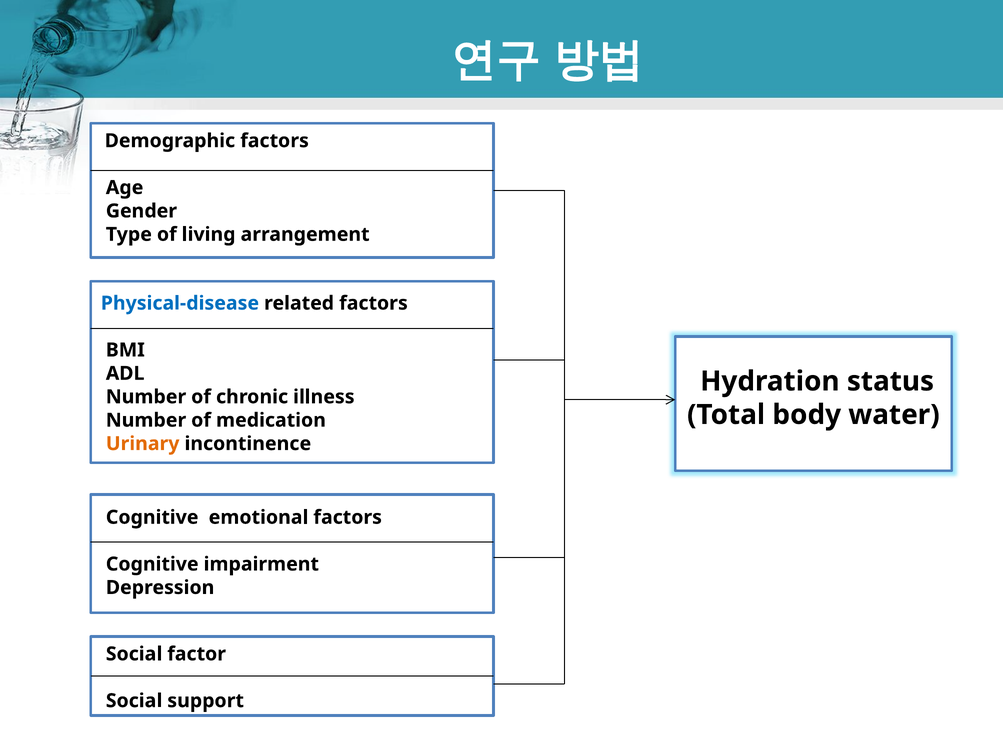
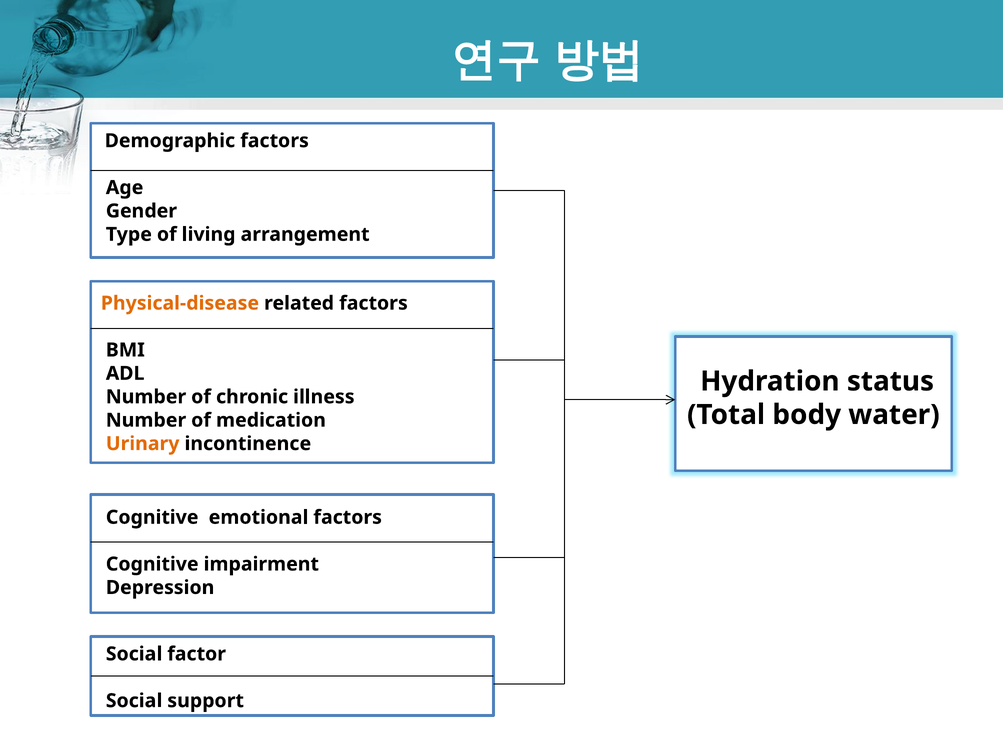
Physical-disease colour: blue -> orange
